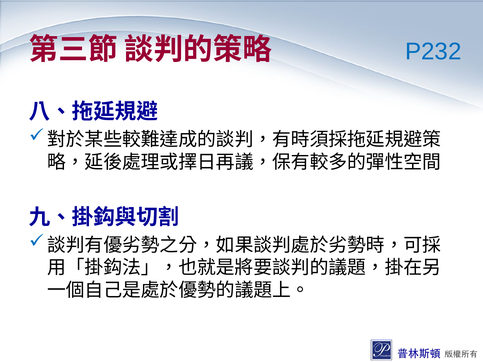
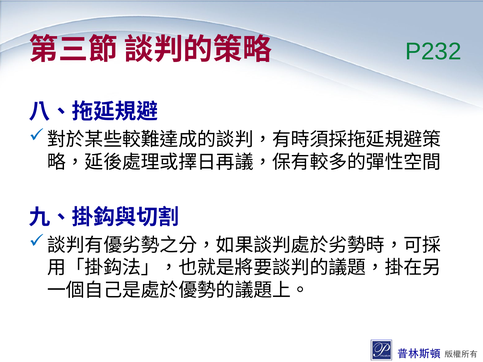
P232 colour: blue -> green
